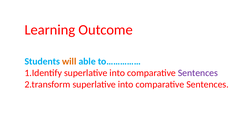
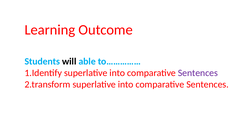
will colour: orange -> black
